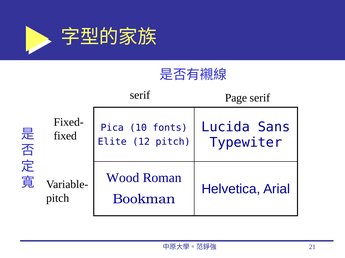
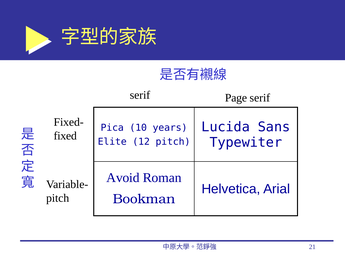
fonts: fonts -> years
Wood: Wood -> Avoid
